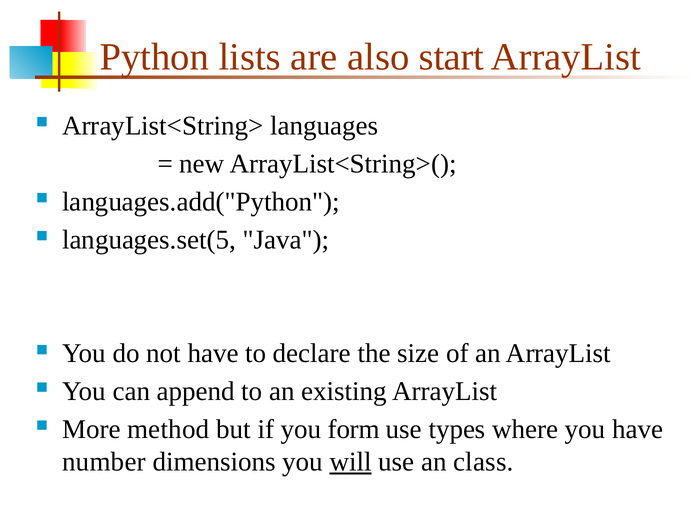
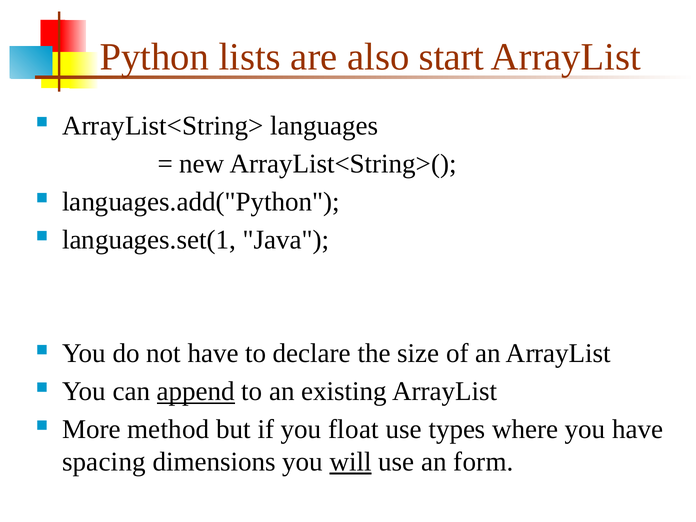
languages.set(5: languages.set(5 -> languages.set(1
append underline: none -> present
form: form -> float
number: number -> spacing
class: class -> form
